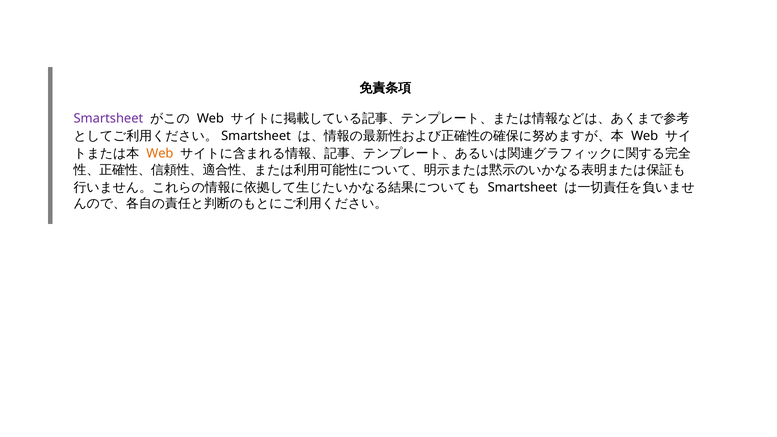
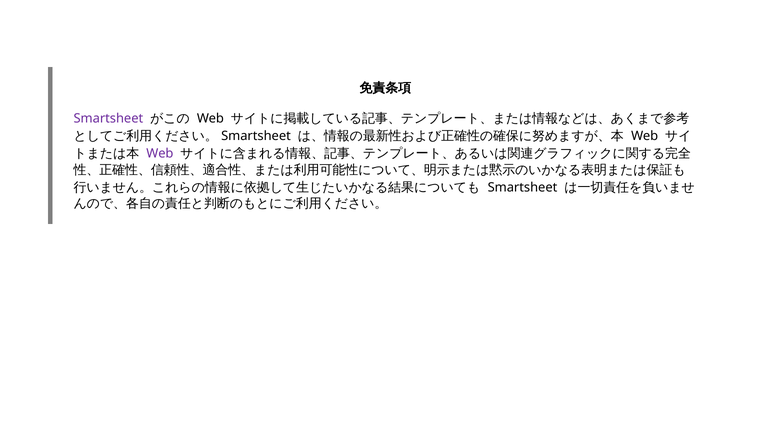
Web at (160, 154) colour: orange -> purple
